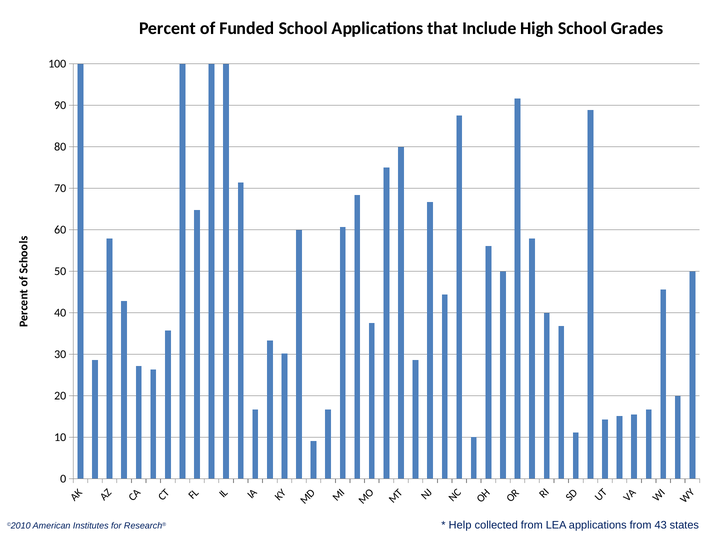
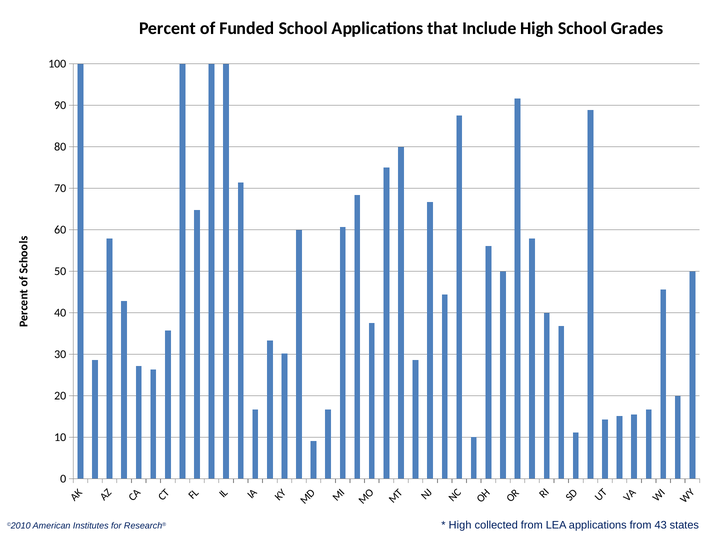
Help at (460, 526): Help -> High
